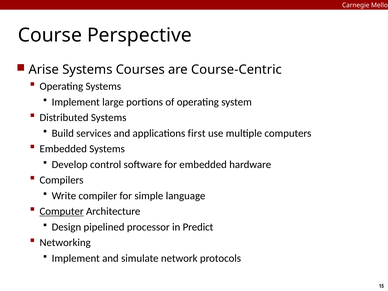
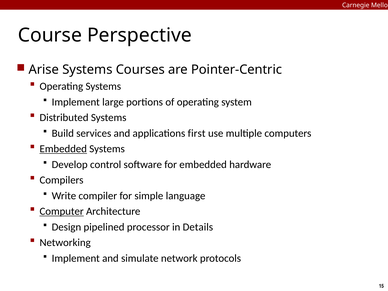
Course-Centric: Course-Centric -> Pointer-Centric
Embedded at (63, 149) underline: none -> present
Predict: Predict -> Details
